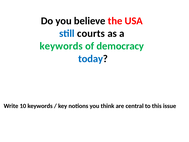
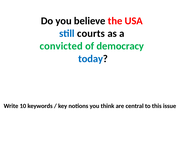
keywords at (61, 46): keywords -> convicted
